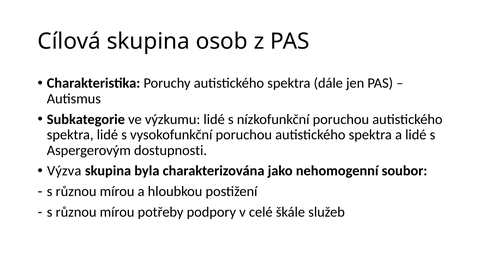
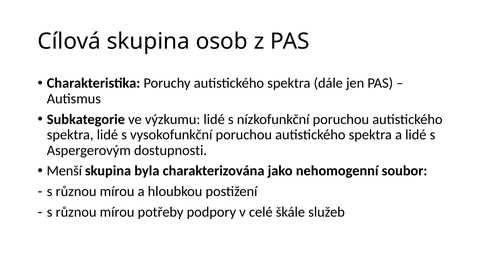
Výzva: Výzva -> Menší
